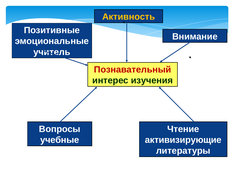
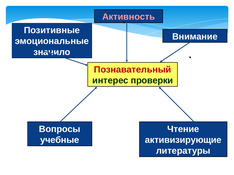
Активность colour: yellow -> pink
учитель: учитель -> значило
изучения: изучения -> проверки
